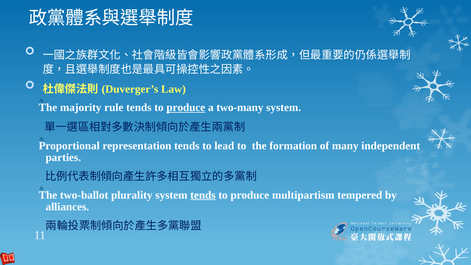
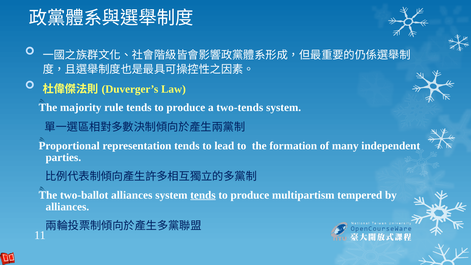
produce at (186, 108) underline: present -> none
two-many: two-many -> two-tends
two-ballot plurality: plurality -> alliances
